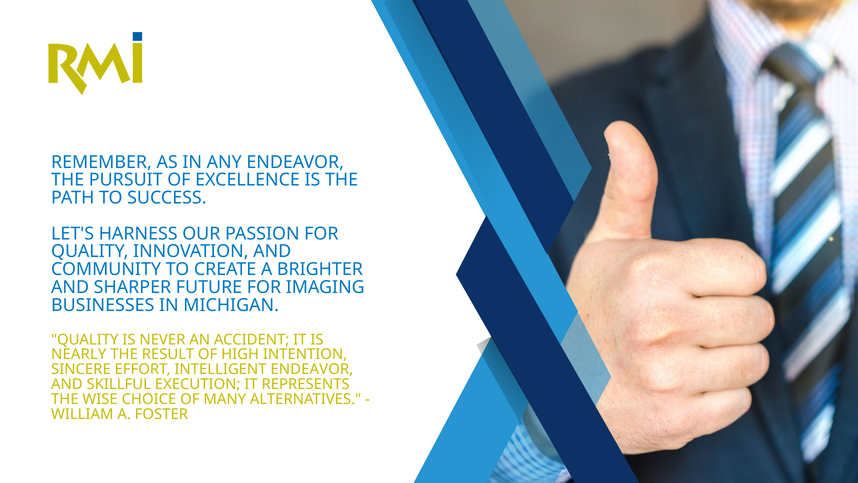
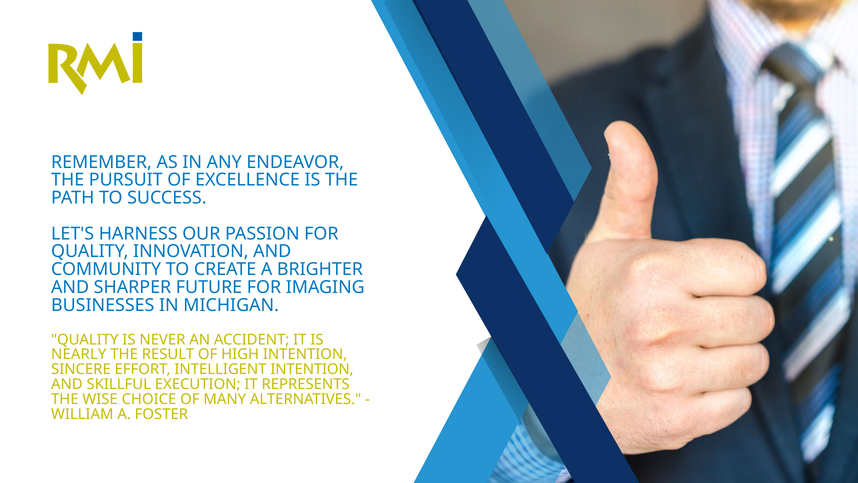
INTELLIGENT ENDEAVOR: ENDEAVOR -> INTENTION
